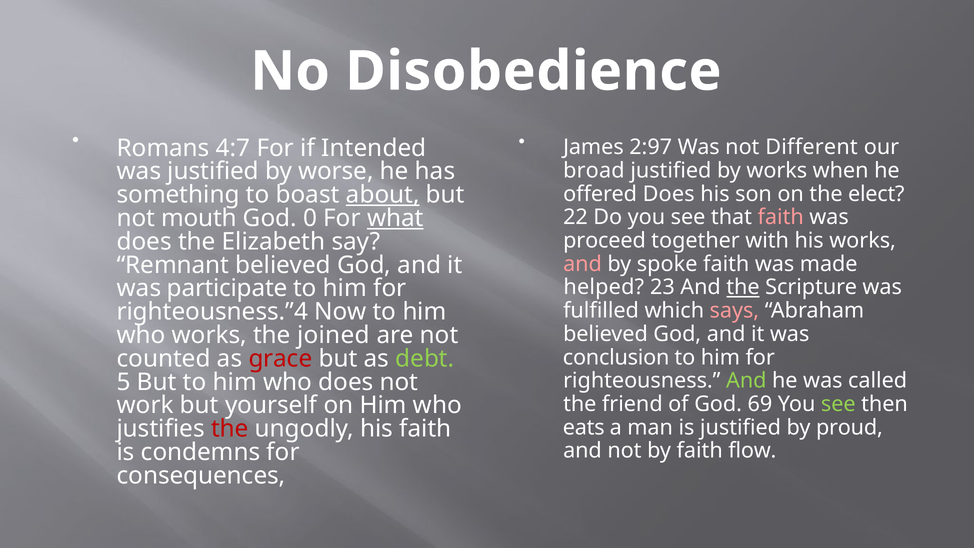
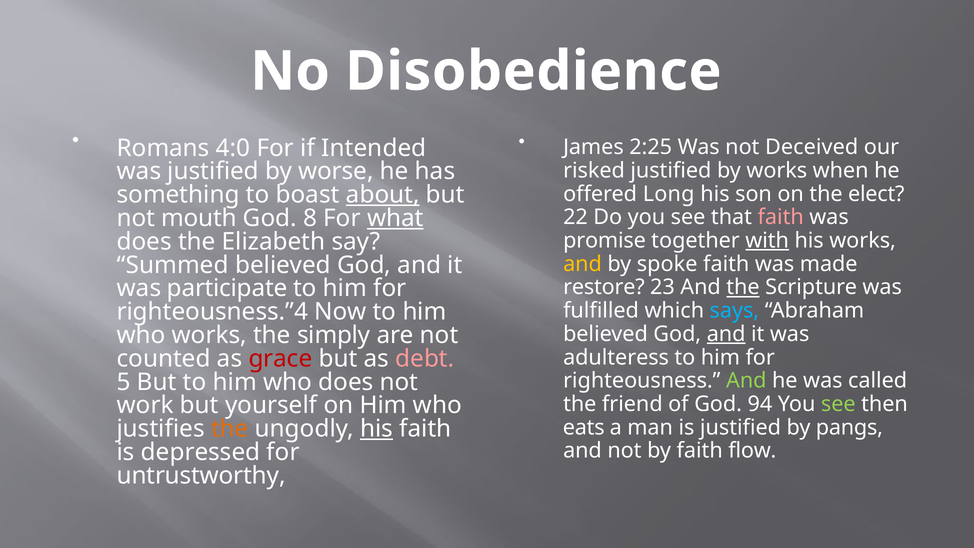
4:7: 4:7 -> 4:0
2:97: 2:97 -> 2:25
Different: Different -> Deceived
broad: broad -> risked
offered Does: Does -> Long
0: 0 -> 8
proceed: proceed -> promise
with underline: none -> present
and at (582, 264) colour: pink -> yellow
Remnant: Remnant -> Summed
helped: helped -> restore
says colour: pink -> light blue
and at (726, 334) underline: none -> present
joined: joined -> simply
conclusion: conclusion -> adulteress
debt colour: light green -> pink
69: 69 -> 94
proud: proud -> pangs
the at (230, 429) colour: red -> orange
his at (377, 429) underline: none -> present
condemns: condemns -> depressed
consequences: consequences -> untrustworthy
